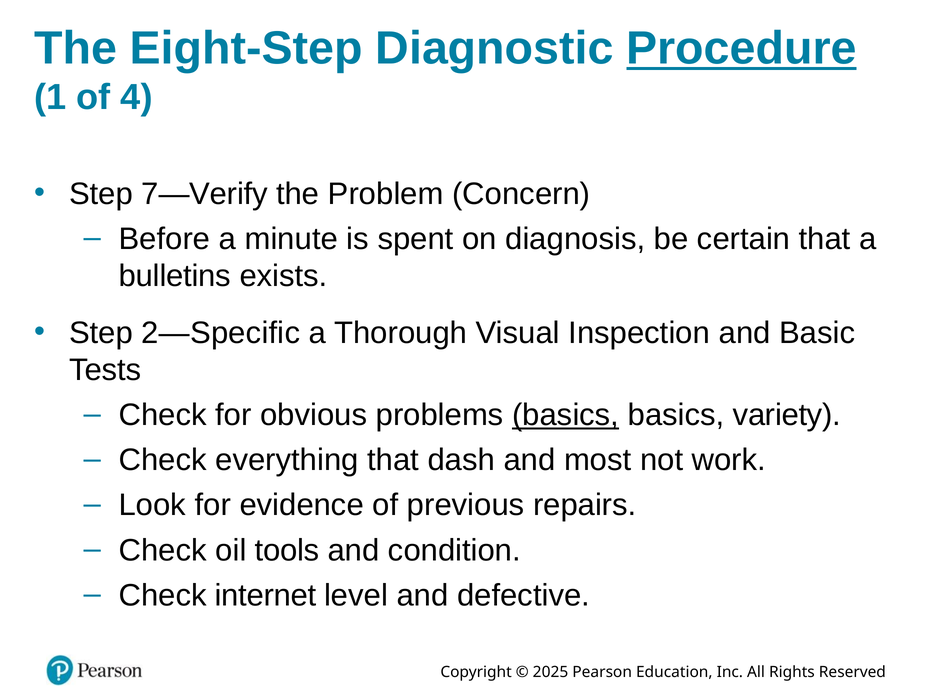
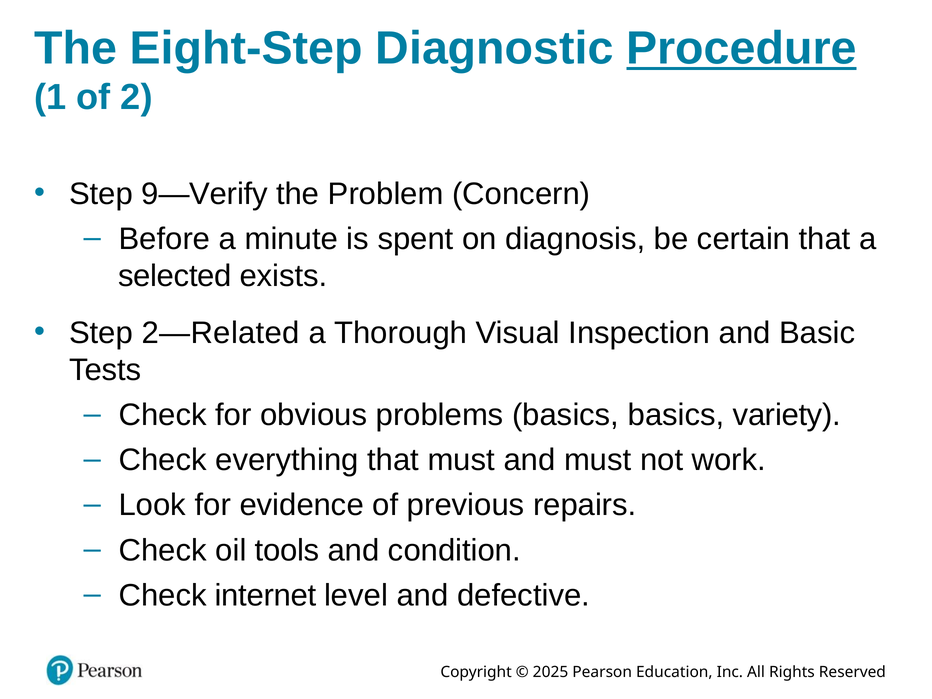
4: 4 -> 2
7—Verify: 7—Verify -> 9—Verify
bulletins: bulletins -> selected
2—Specific: 2—Specific -> 2—Related
basics at (566, 415) underline: present -> none
that dash: dash -> must
and most: most -> must
